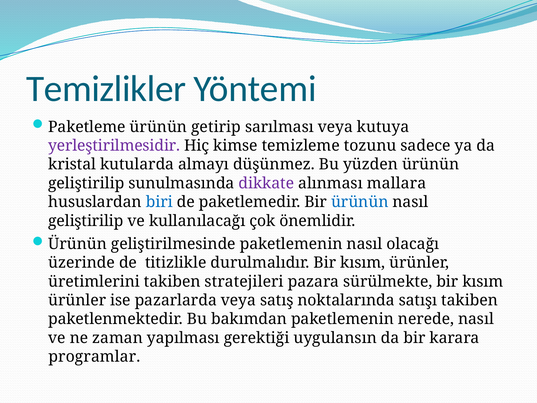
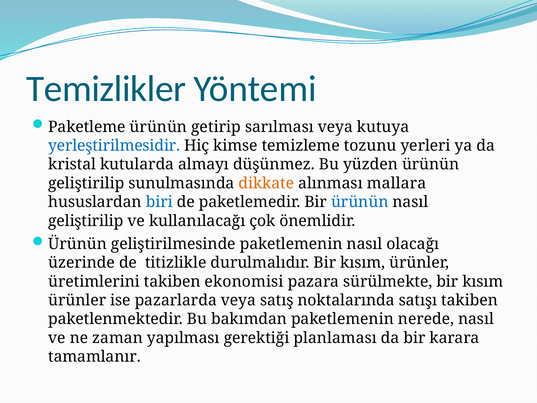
yerleştirilmesidir colour: purple -> blue
sadece: sadece -> yerleri
dikkate colour: purple -> orange
stratejileri: stratejileri -> ekonomisi
uygulansın: uygulansın -> planlaması
programlar: programlar -> tamamlanır
